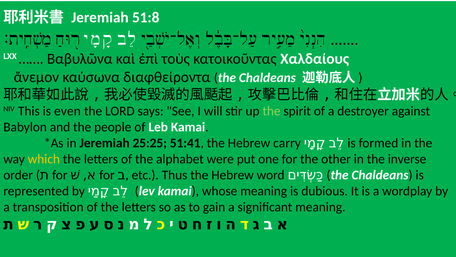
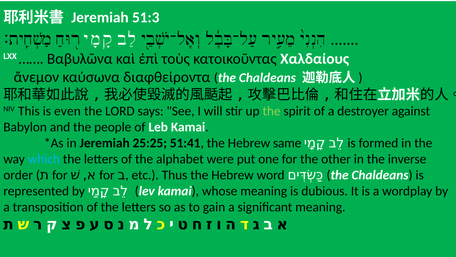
51:8: 51:8 -> 51:3
carry: carry -> same
which colour: yellow -> light blue
